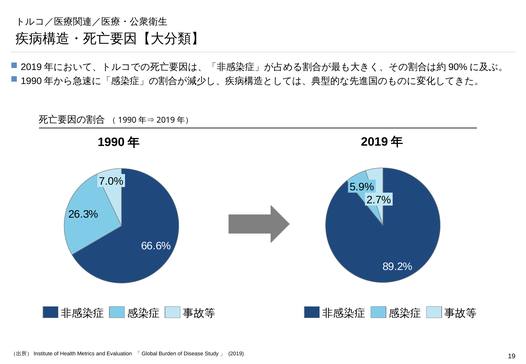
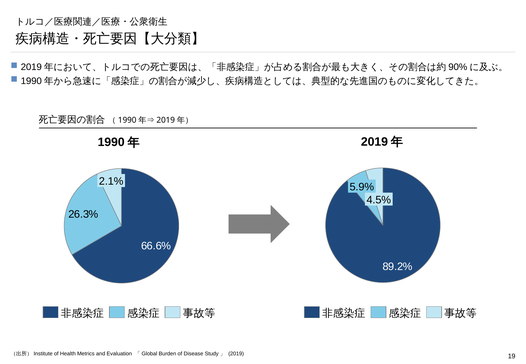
7.0%: 7.0% -> 2.1%
2.7%: 2.7% -> 4.5%
